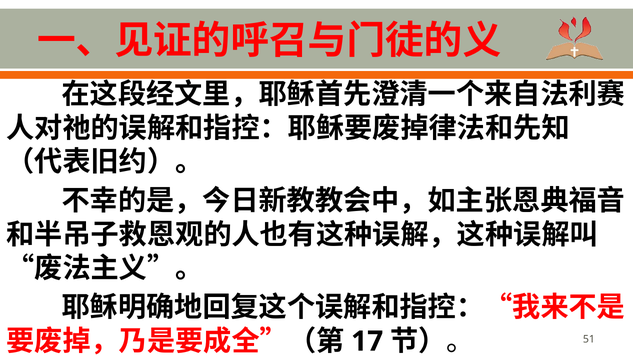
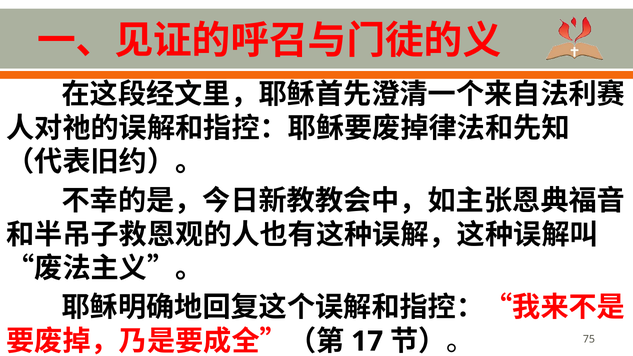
51: 51 -> 75
